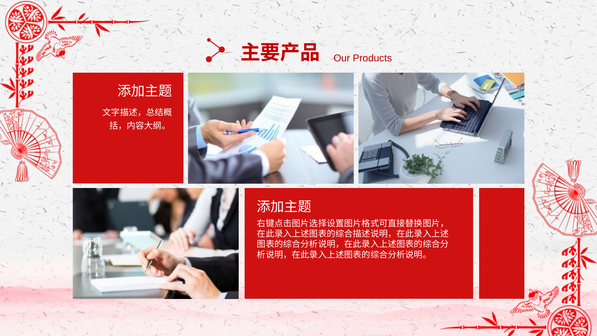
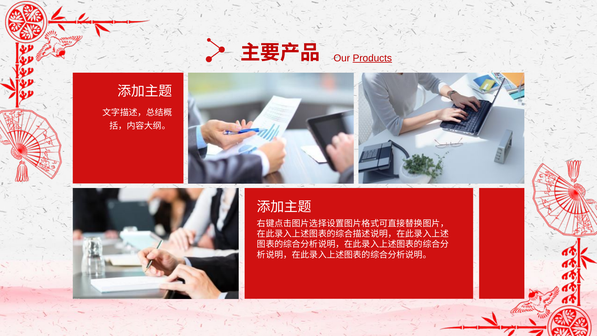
Products underline: none -> present
